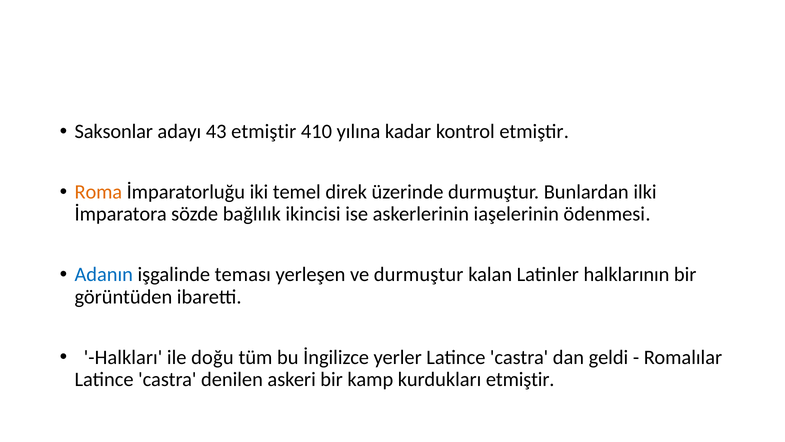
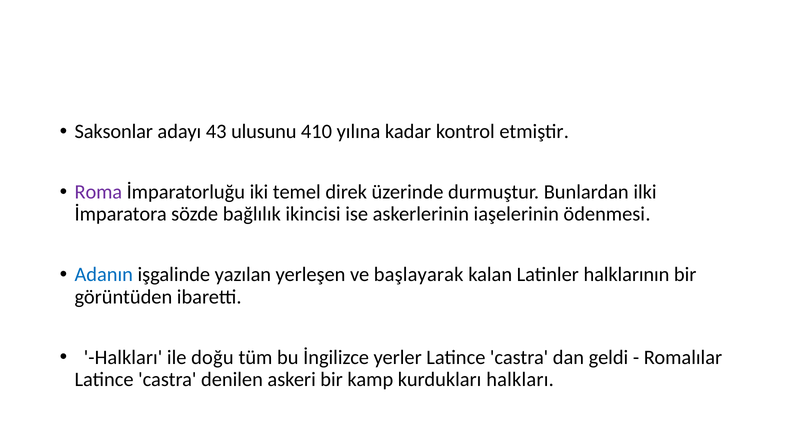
43 etmiştir: etmiştir -> ulusunu
Roma colour: orange -> purple
teması: teması -> yazılan
ve durmuştur: durmuştur -> başlayarak
kurdukları etmiştir: etmiştir -> halkları
